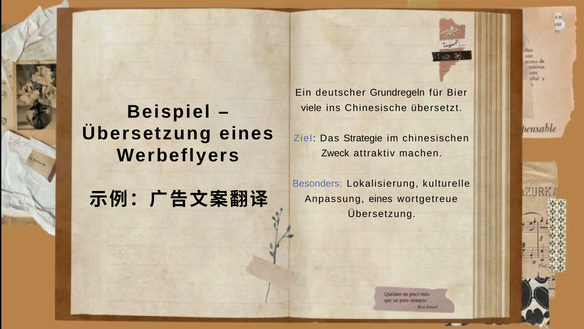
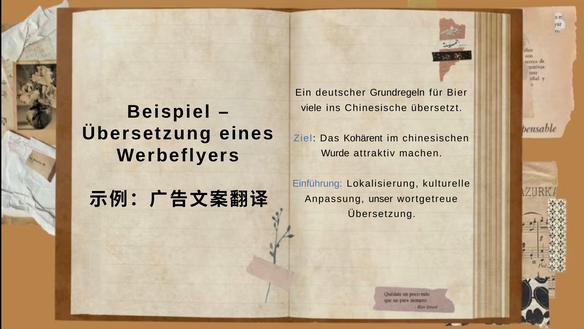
Strategie: Strategie -> Kohärent
Zweck: Zweck -> Wurde
Besonders: Besonders -> Einführung
Anpassung eines: eines -> unser
